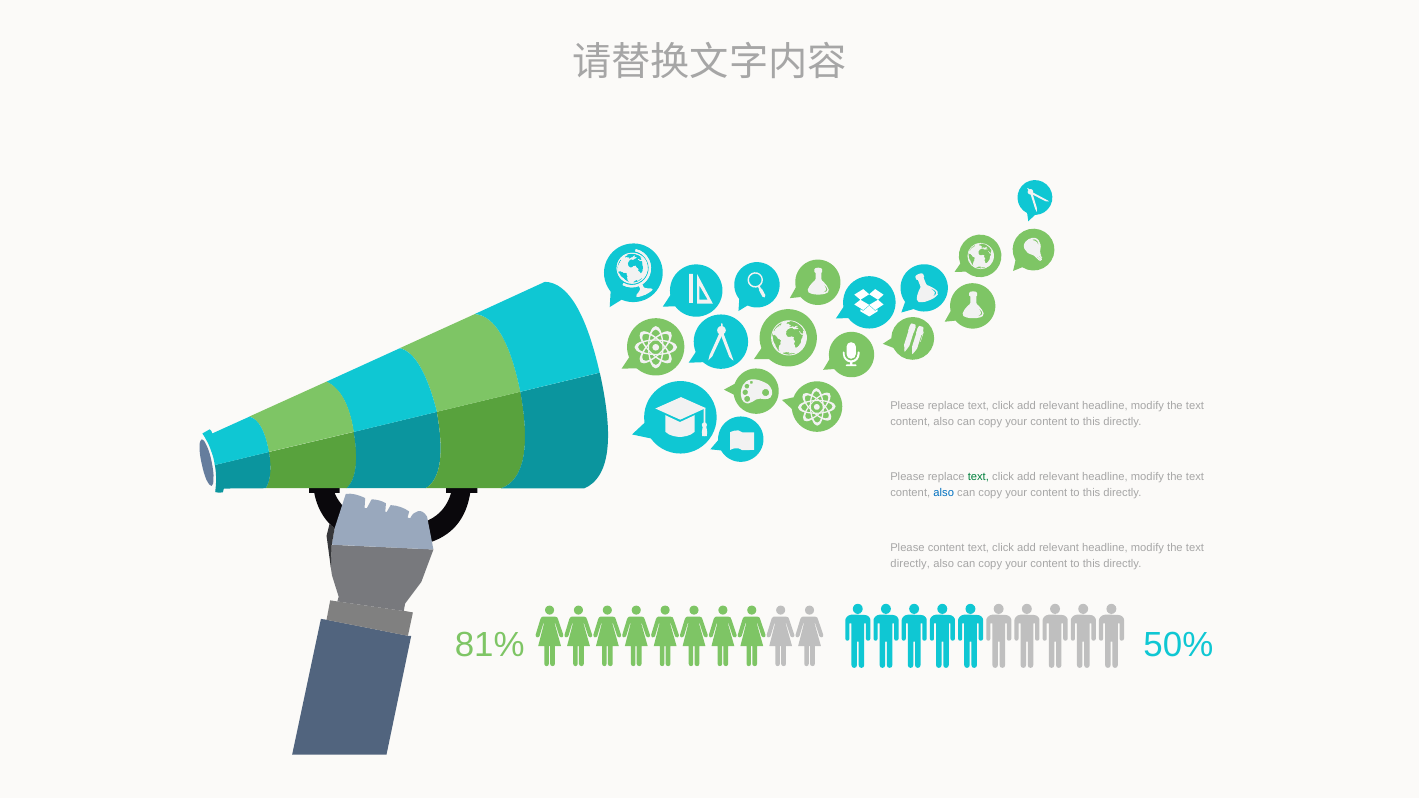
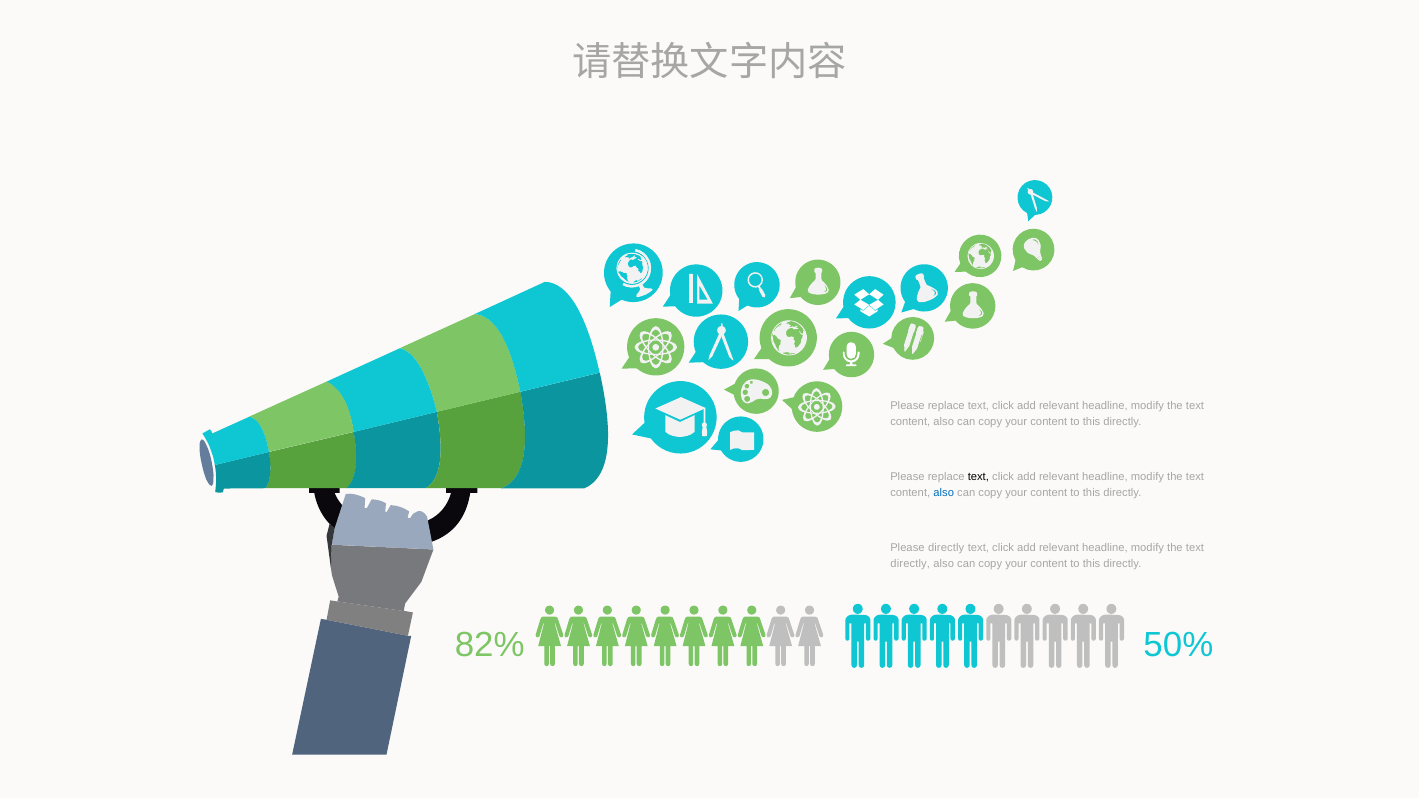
text at (978, 477) colour: green -> black
Please content: content -> directly
81%: 81% -> 82%
